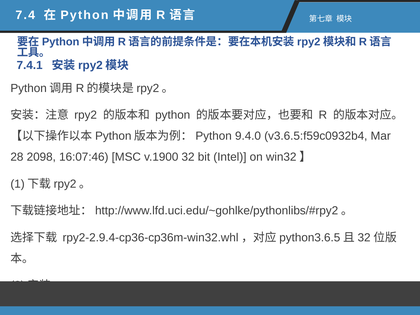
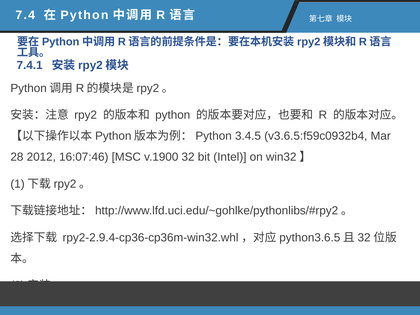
9.4.0: 9.4.0 -> 3.4.5
2098: 2098 -> 2012
